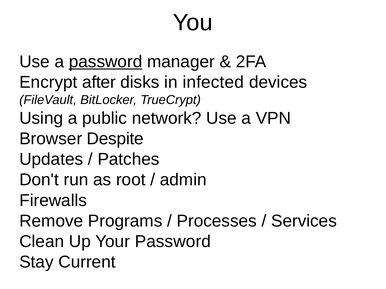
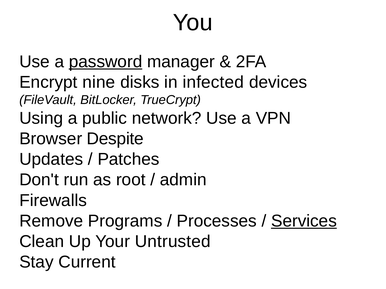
after: after -> nine
Services underline: none -> present
Your Password: Password -> Untrusted
